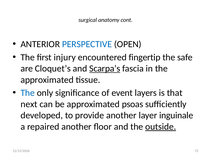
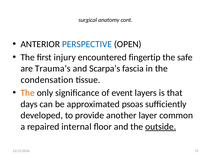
Cloquet’s: Cloquet’s -> Trauma’s
Scarpa’s underline: present -> none
approximated at (47, 80): approximated -> condensation
The at (28, 93) colour: blue -> orange
next: next -> days
inguinale: inguinale -> common
repaired another: another -> internal
